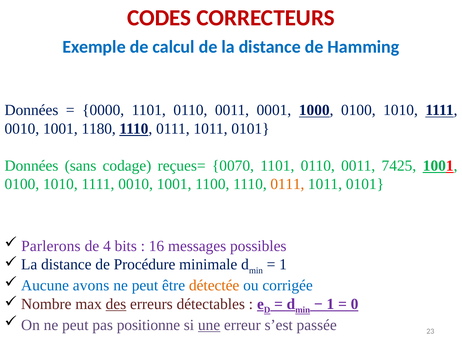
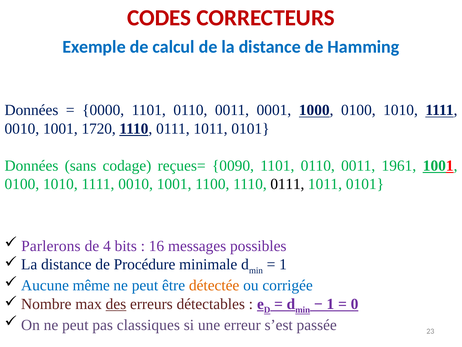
1180: 1180 -> 1720
0070: 0070 -> 0090
7425: 7425 -> 1961
0111 at (287, 184) colour: orange -> black
avons: avons -> même
positionne: positionne -> classiques
une underline: present -> none
